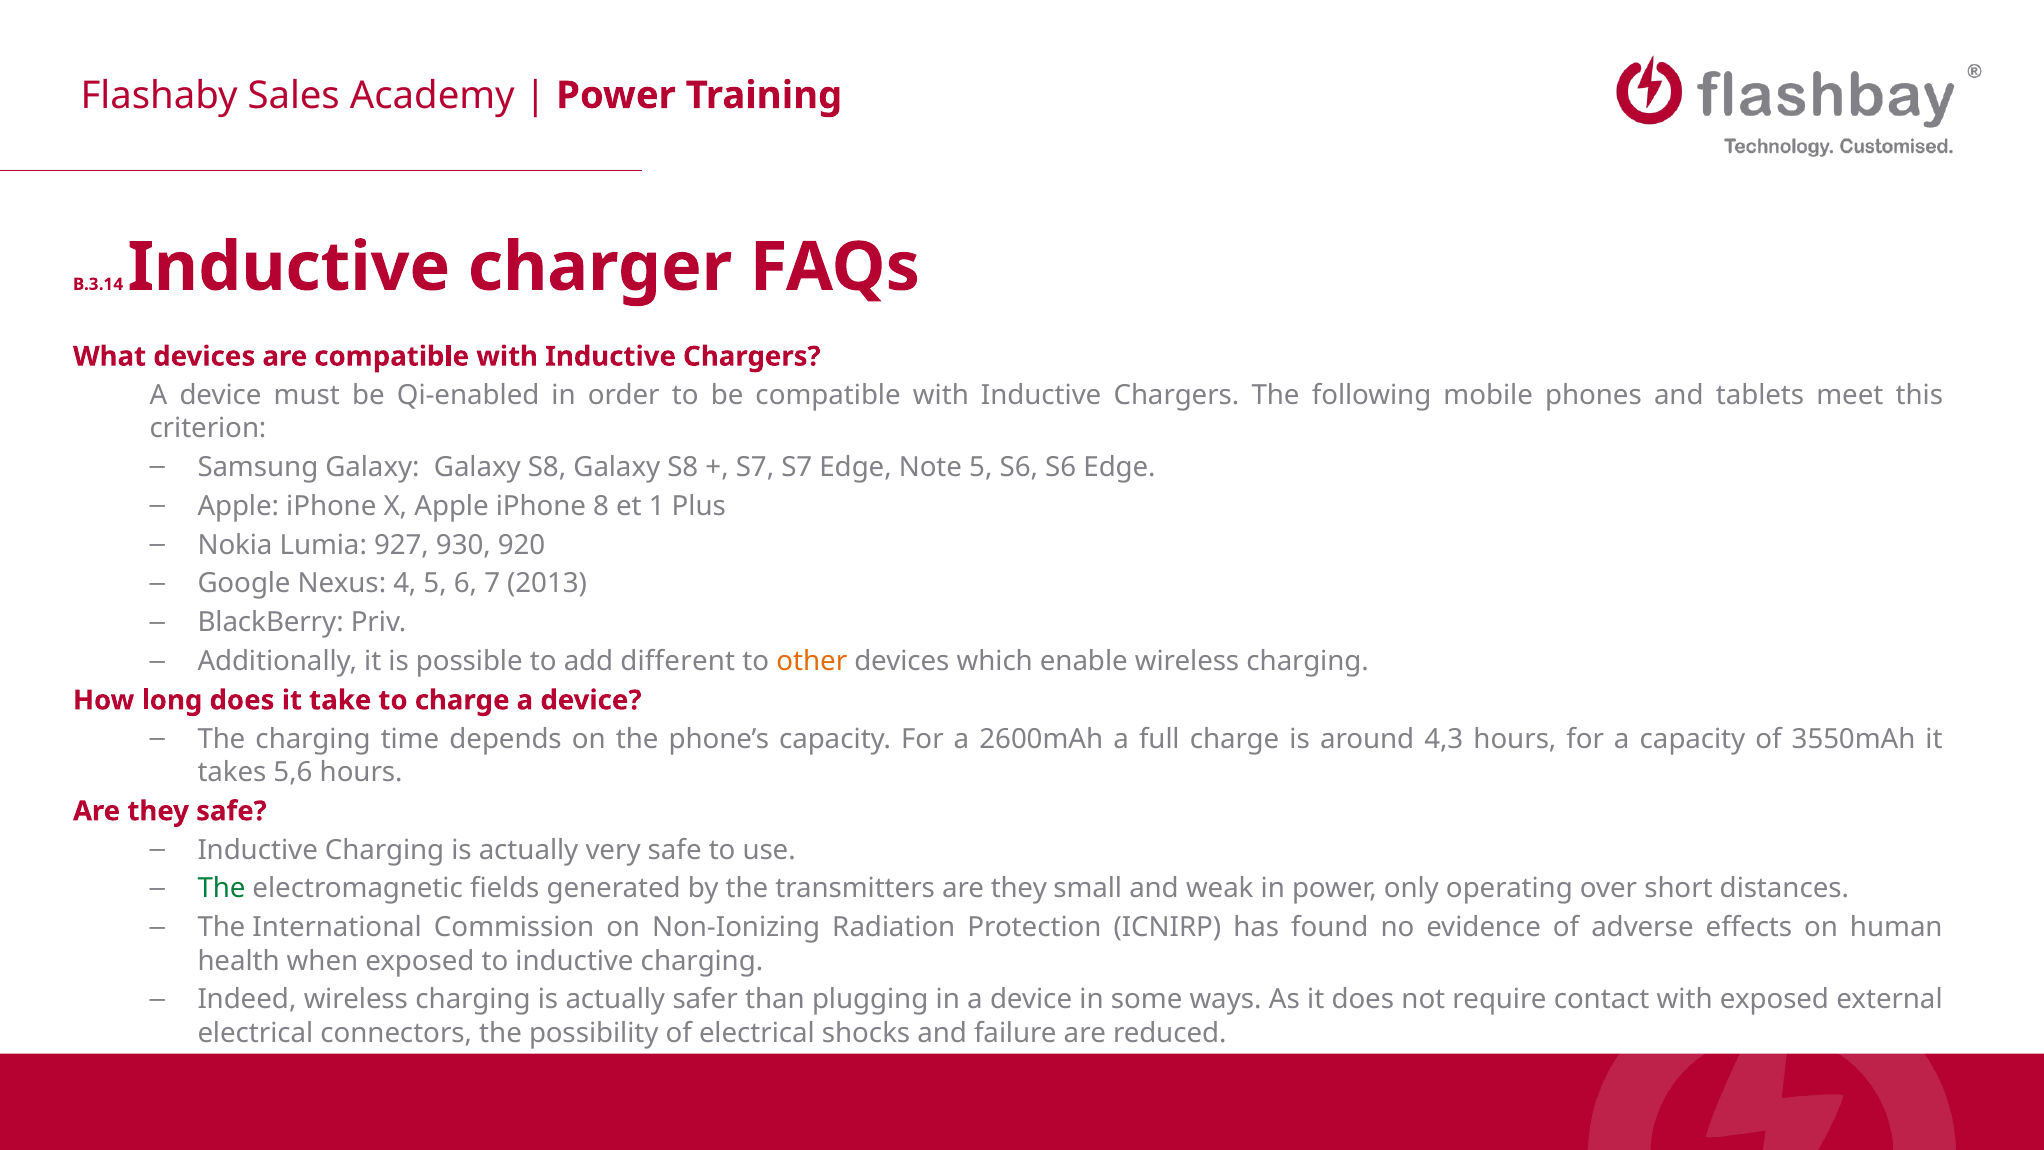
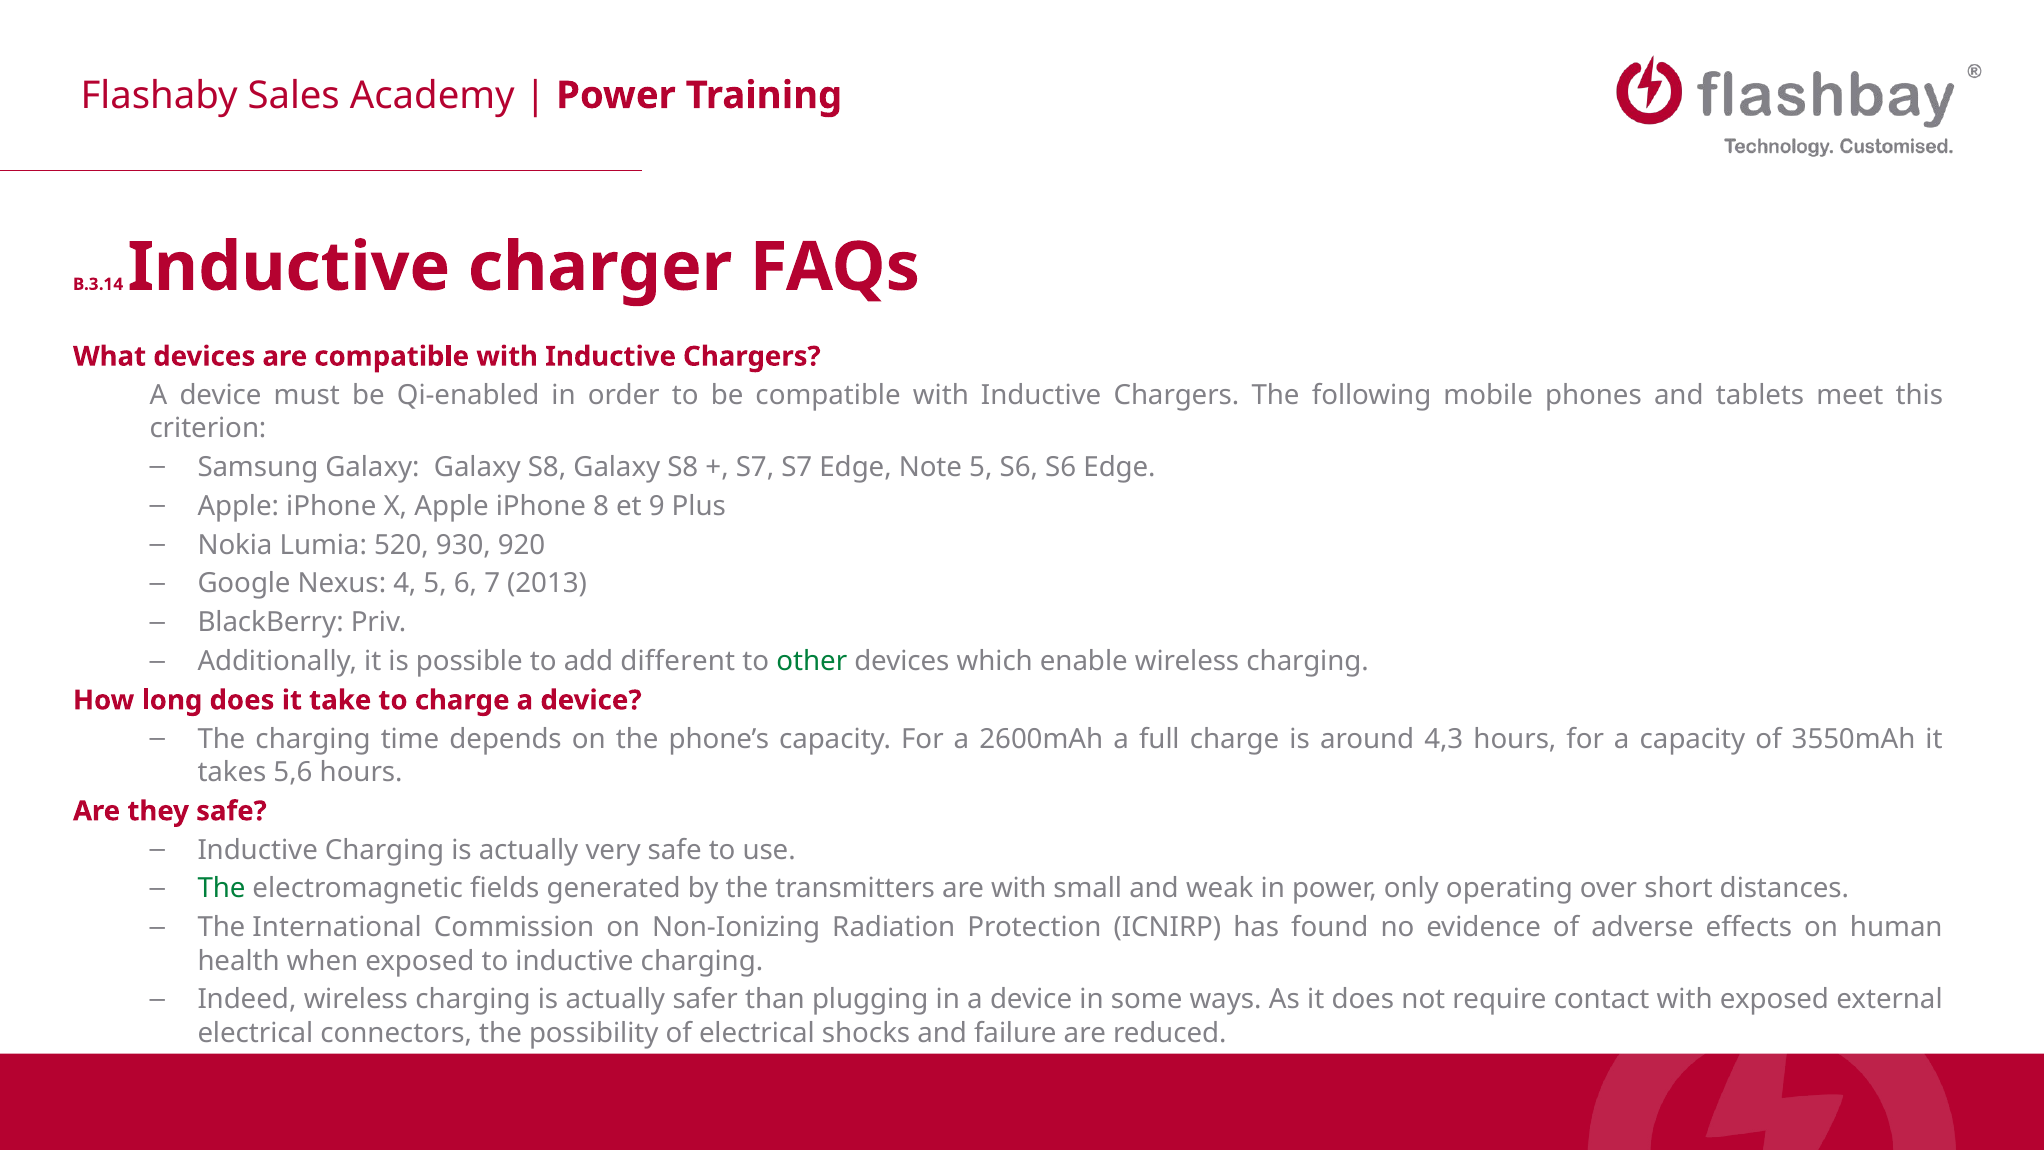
1: 1 -> 9
927: 927 -> 520
other colour: orange -> green
transmitters are they: they -> with
